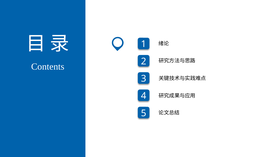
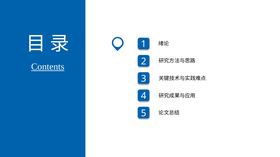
Contents underline: none -> present
